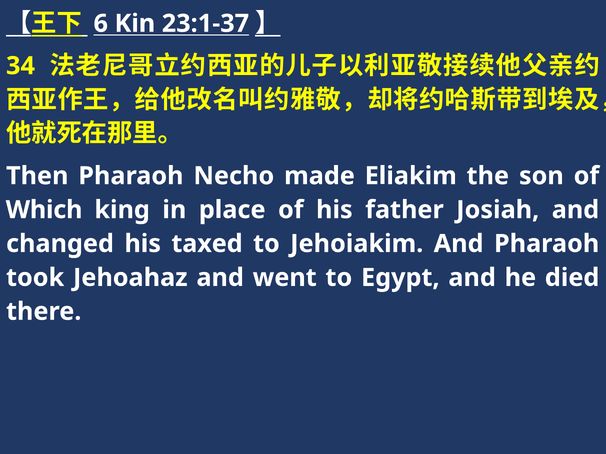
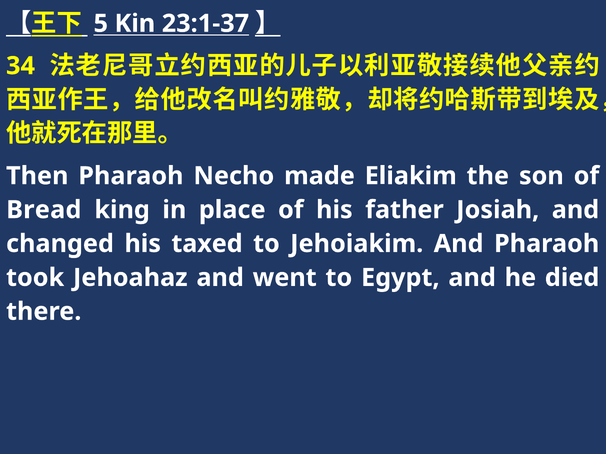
6: 6 -> 5
Which: Which -> Bread
